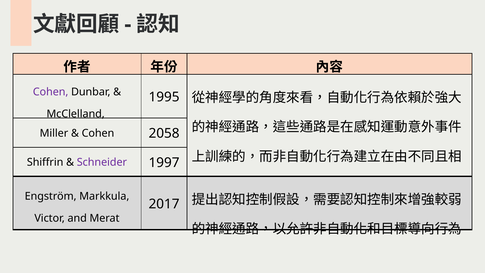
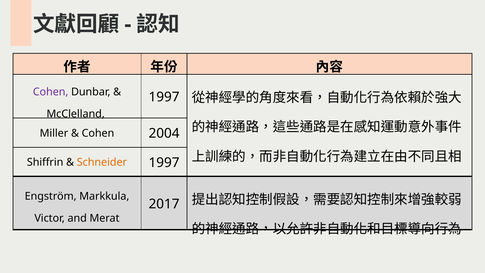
1995 at (164, 97): 1995 -> 1997
2058: 2058 -> 2004
Schneider colour: purple -> orange
